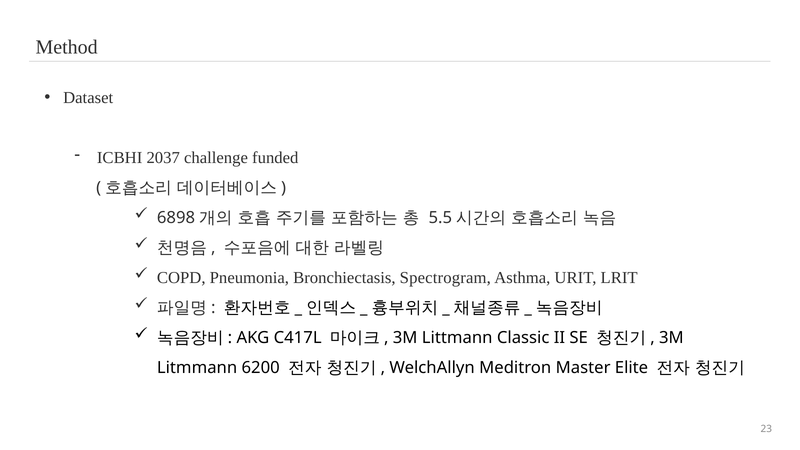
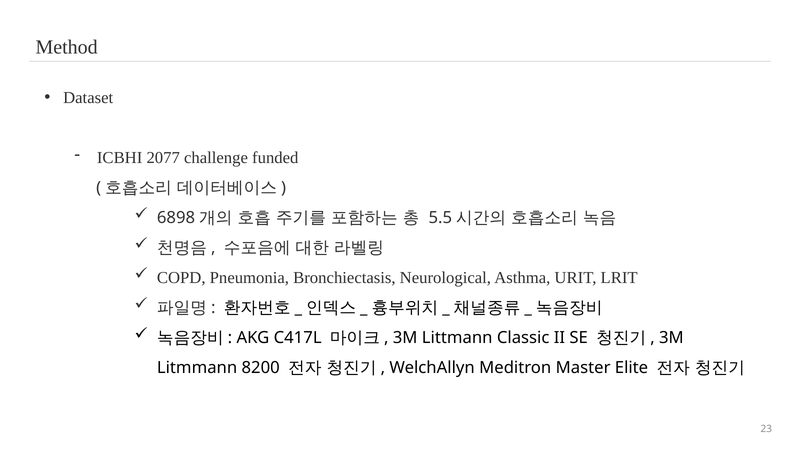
2037: 2037 -> 2077
Spectrogram: Spectrogram -> Neurological
6200: 6200 -> 8200
